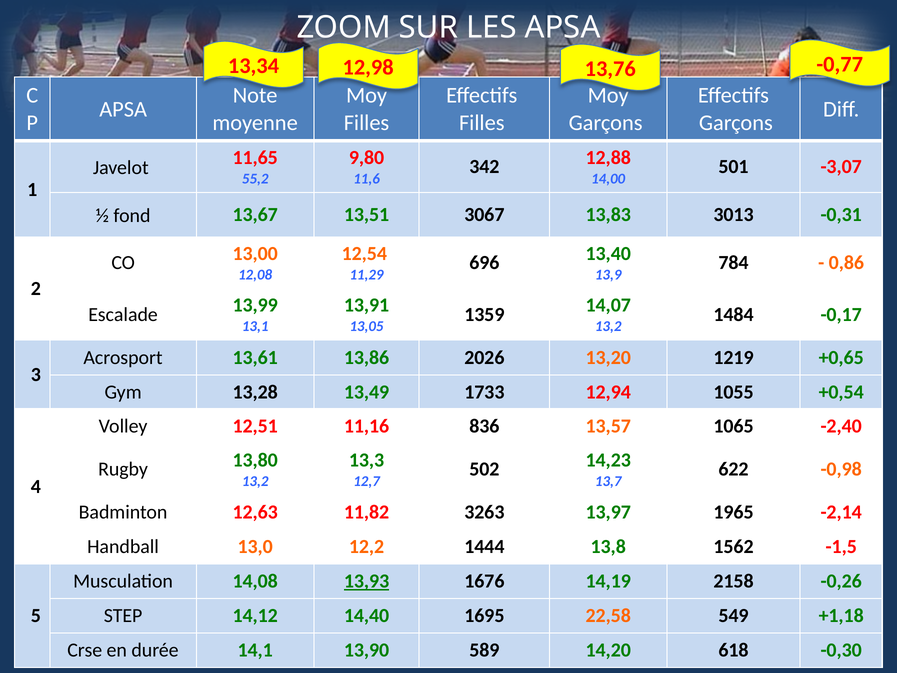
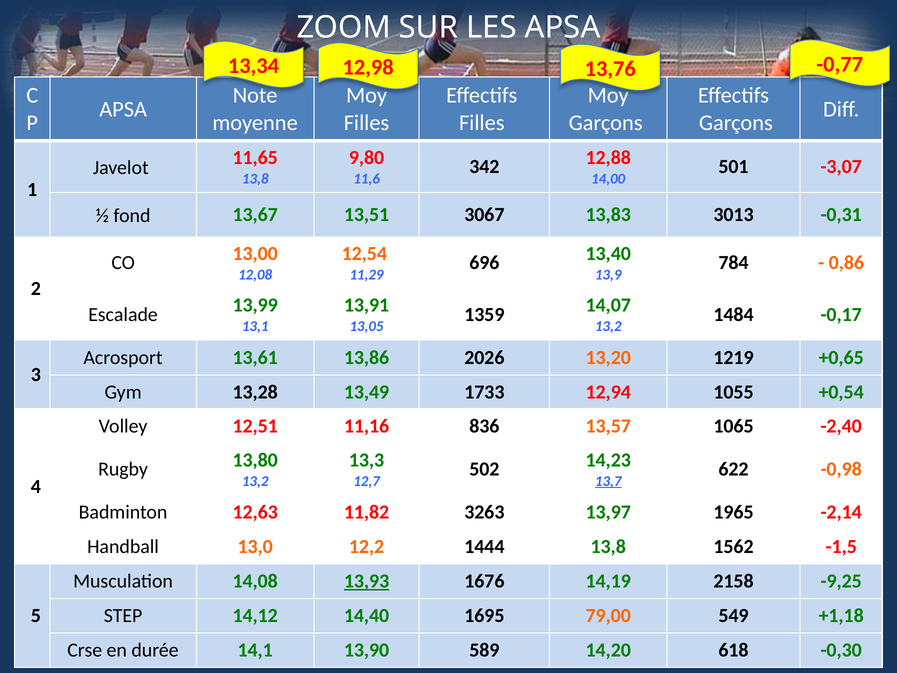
55,2 at (255, 179): 55,2 -> 13,8
13,7 underline: none -> present
-0,26: -0,26 -> -9,25
22,58: 22,58 -> 79,00
